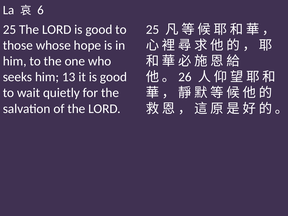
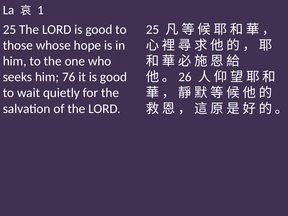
6: 6 -> 1
13: 13 -> 76
